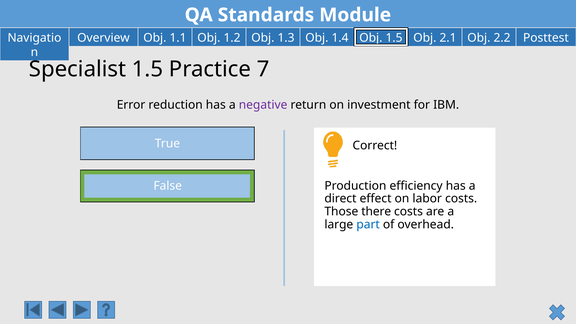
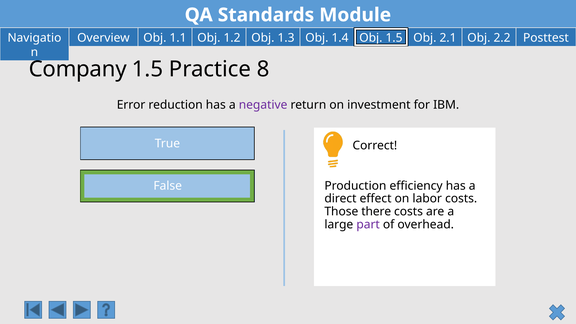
Specialist: Specialist -> Company
7: 7 -> 8
part colour: blue -> purple
